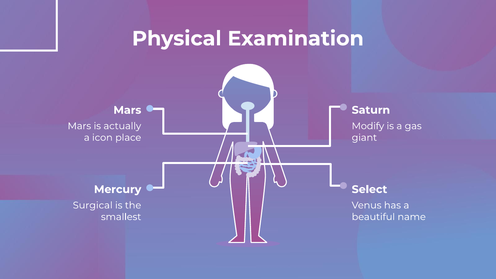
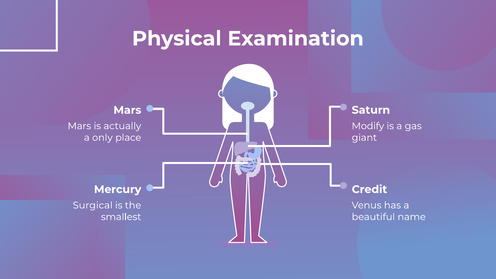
icon: icon -> only
Select: Select -> Credit
